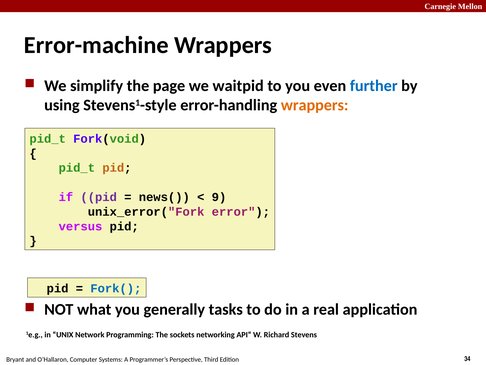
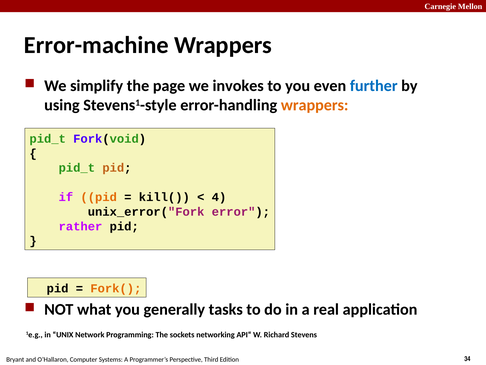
waitpid: waitpid -> invokes
pid at (99, 197) colour: purple -> orange
news(: news( -> kill(
9: 9 -> 4
versus: versus -> rather
Fork( colour: blue -> orange
